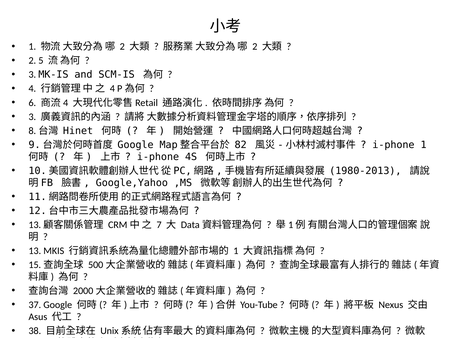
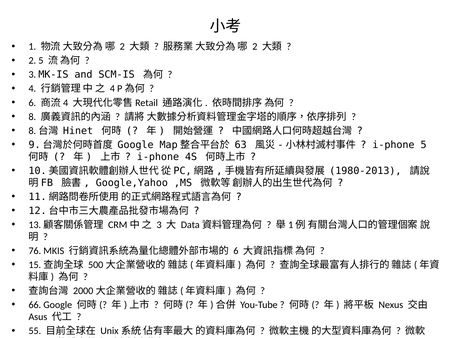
3 at (32, 117): 3 -> 8
82: 82 -> 63
i-phone 1: 1 -> 5
7 at (159, 225): 7 -> 3
13: 13 -> 76
1 at (236, 251): 1 -> 6
37: 37 -> 66
38: 38 -> 55
